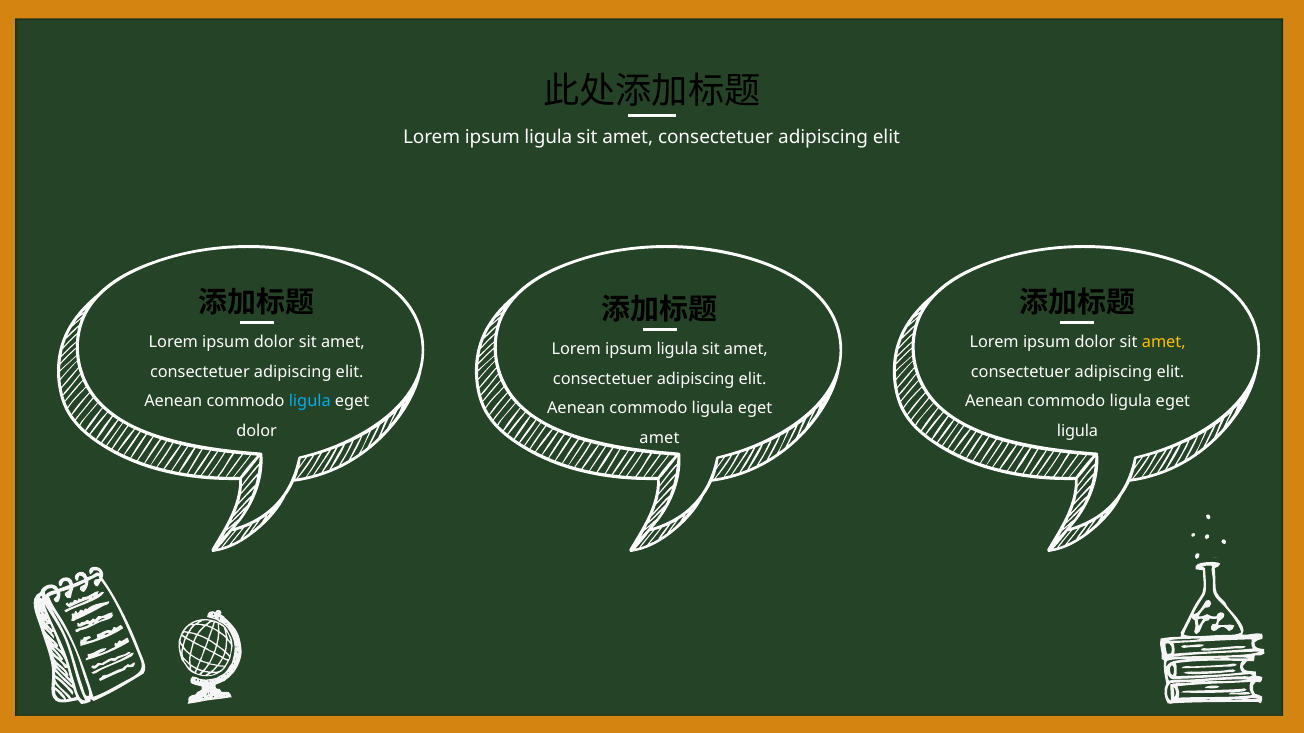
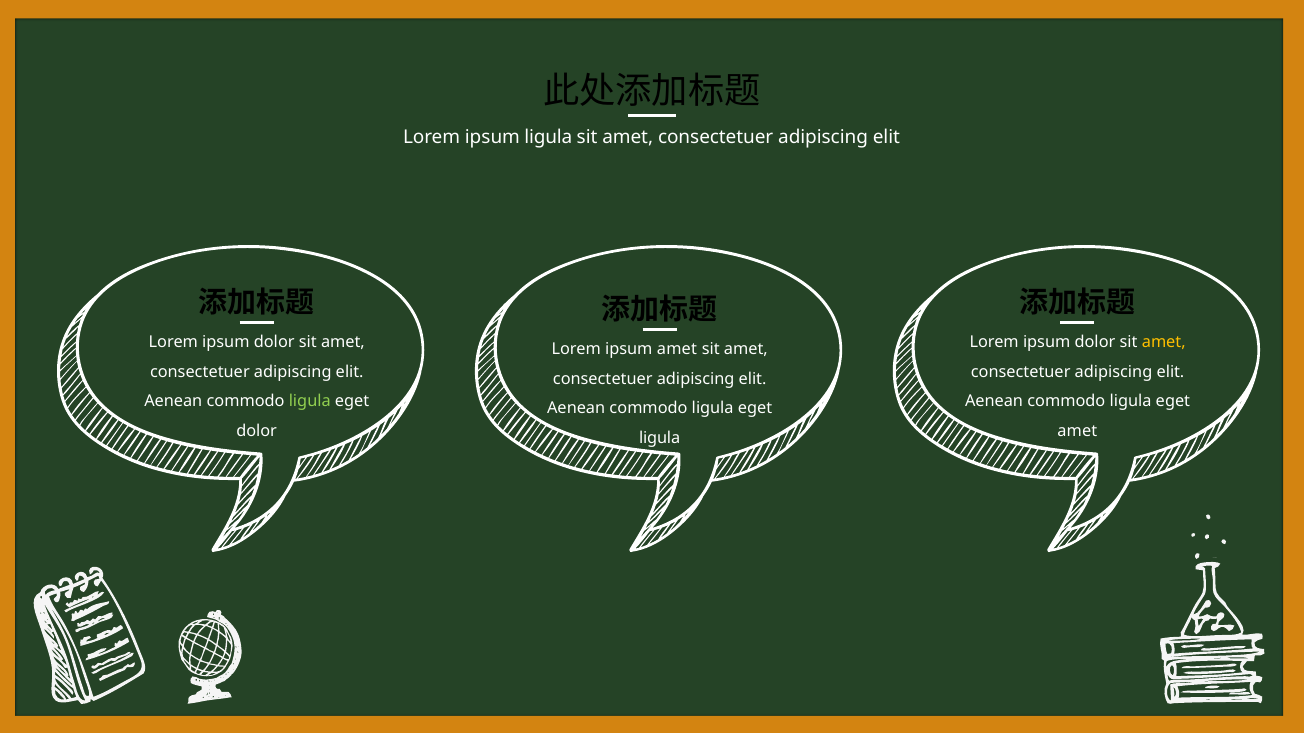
ligula at (677, 350): ligula -> amet
ligula at (310, 402) colour: light blue -> light green
ligula at (1078, 431): ligula -> amet
amet at (659, 438): amet -> ligula
